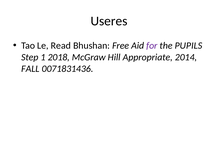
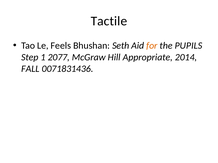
Useres: Useres -> Tactile
Read: Read -> Feels
Free: Free -> Seth
for colour: purple -> orange
2018: 2018 -> 2077
